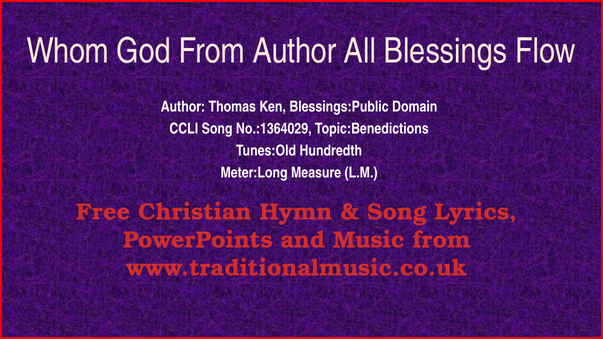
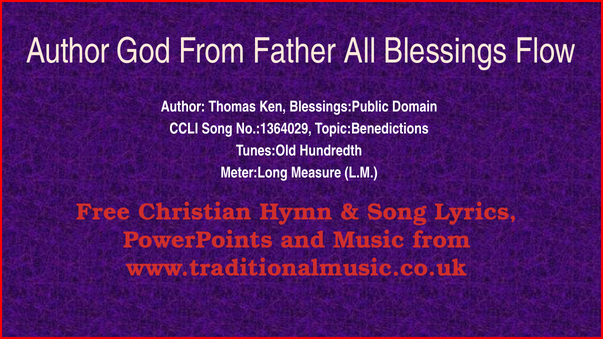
Whom at (68, 51): Whom -> Author
From Author: Author -> Father
